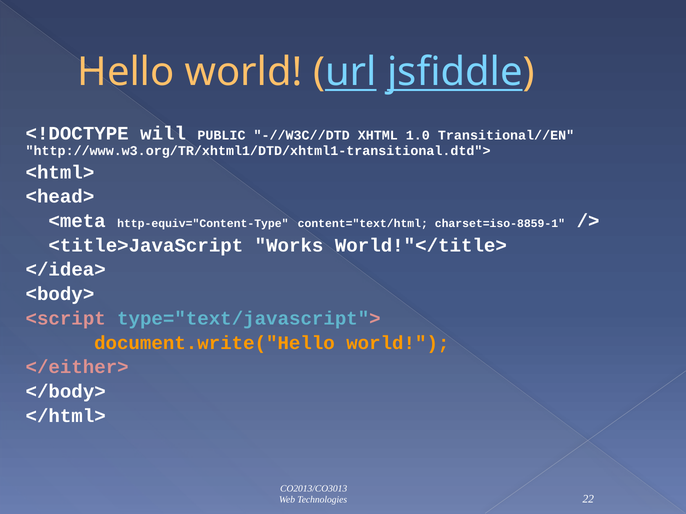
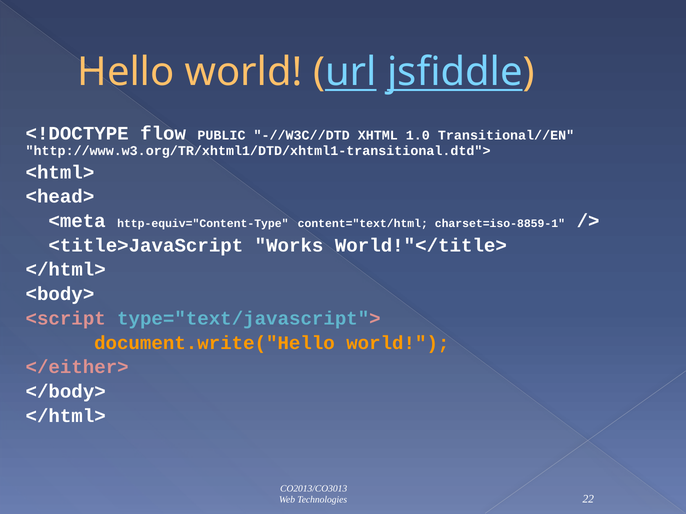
will: will -> flow
</idea> at (66, 270): </idea> -> </html>
